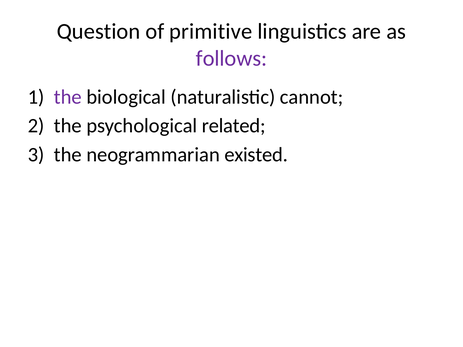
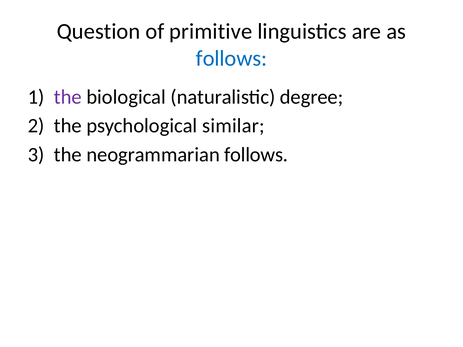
follows at (232, 58) colour: purple -> blue
cannot: cannot -> degree
related: related -> similar
neogrammarian existed: existed -> follows
